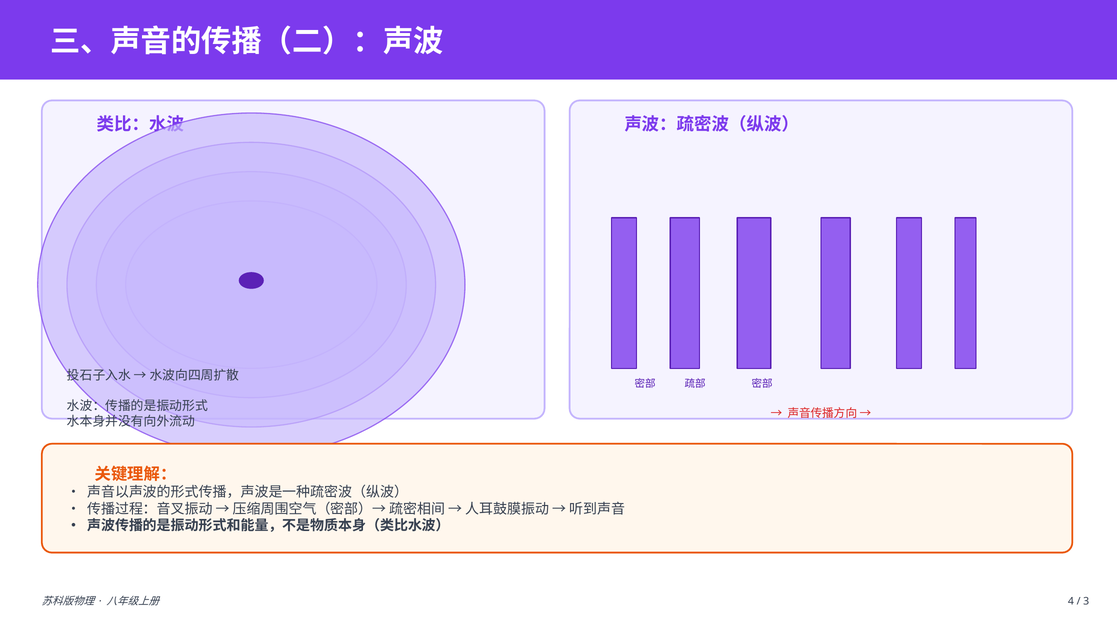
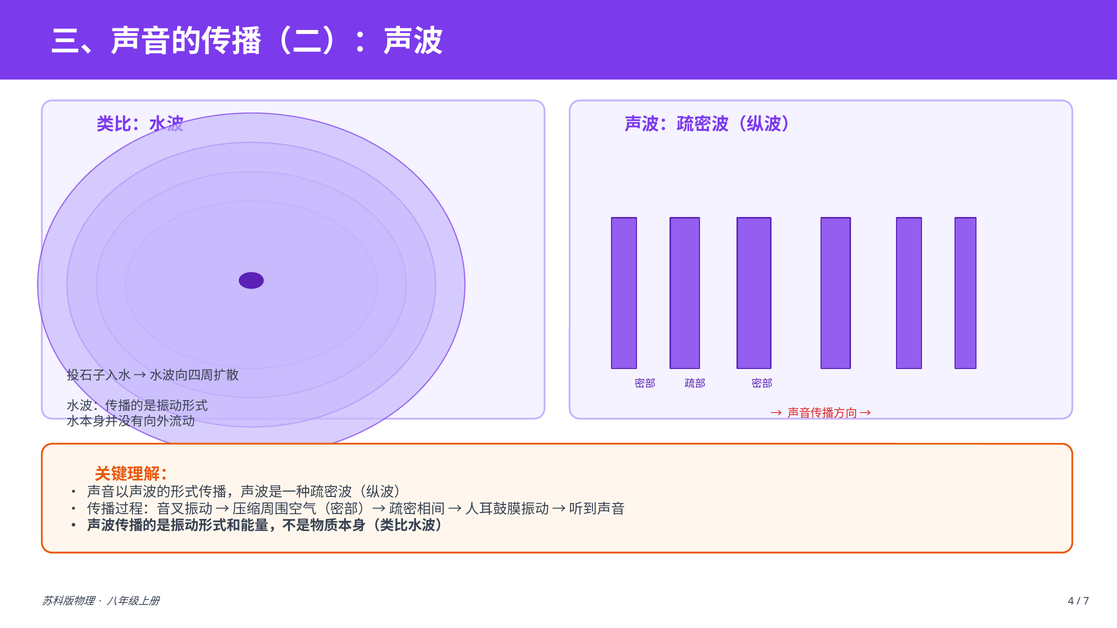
3: 3 -> 7
